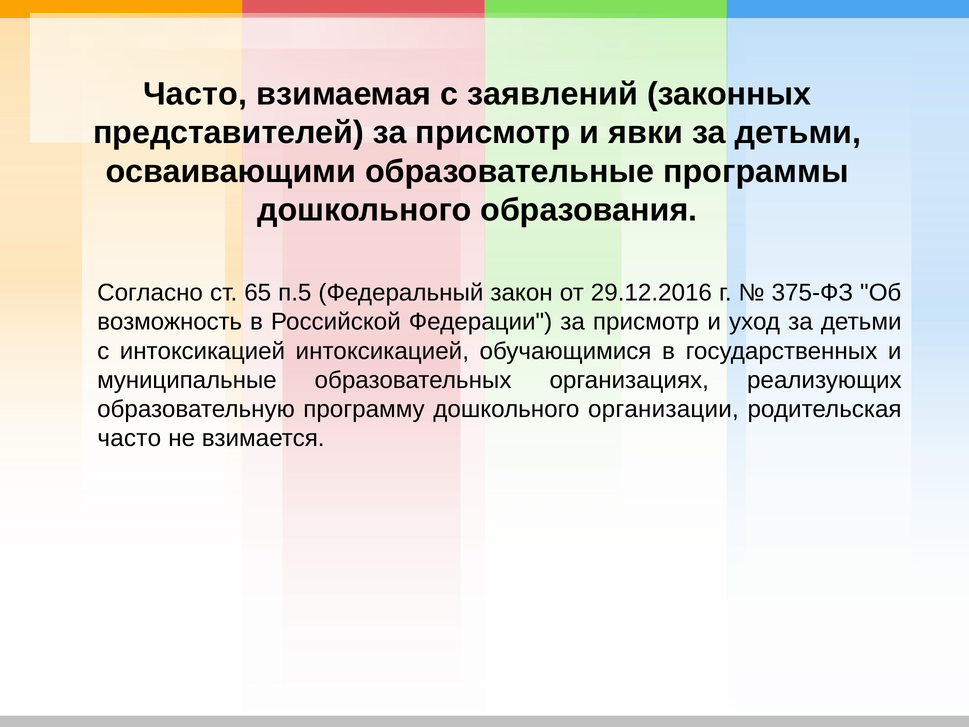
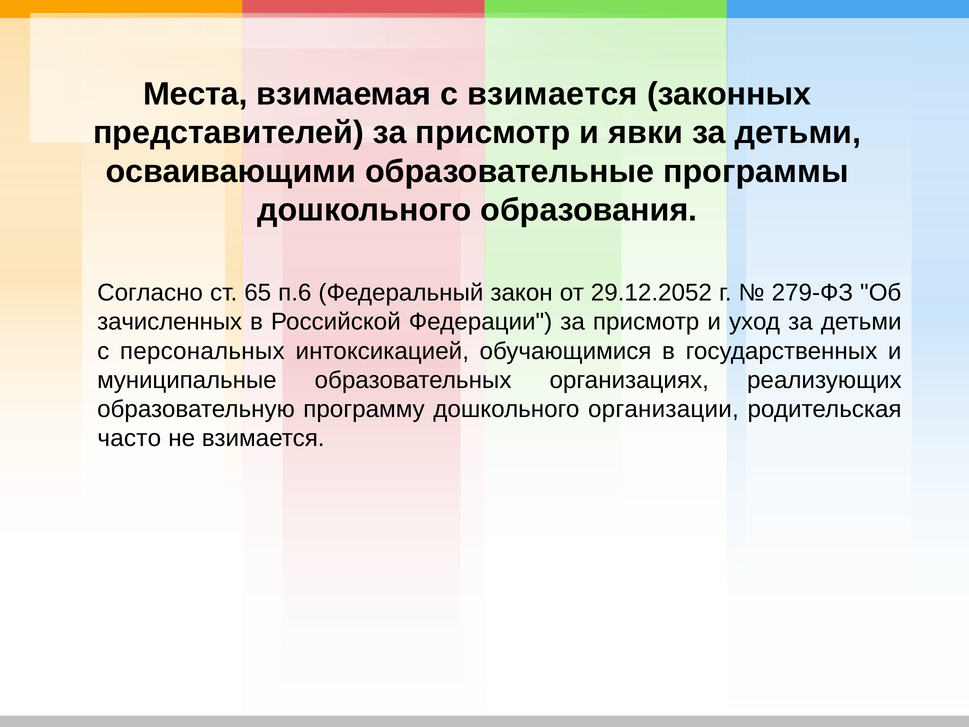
Часто at (195, 94): Часто -> Места
с заявлений: заявлений -> взимается
п.5: п.5 -> п.6
29.12.2016: 29.12.2016 -> 29.12.2052
375-ФЗ: 375-ФЗ -> 279-ФЗ
возможность: возможность -> зачисленных
с интоксикацией: интоксикацией -> персональных
